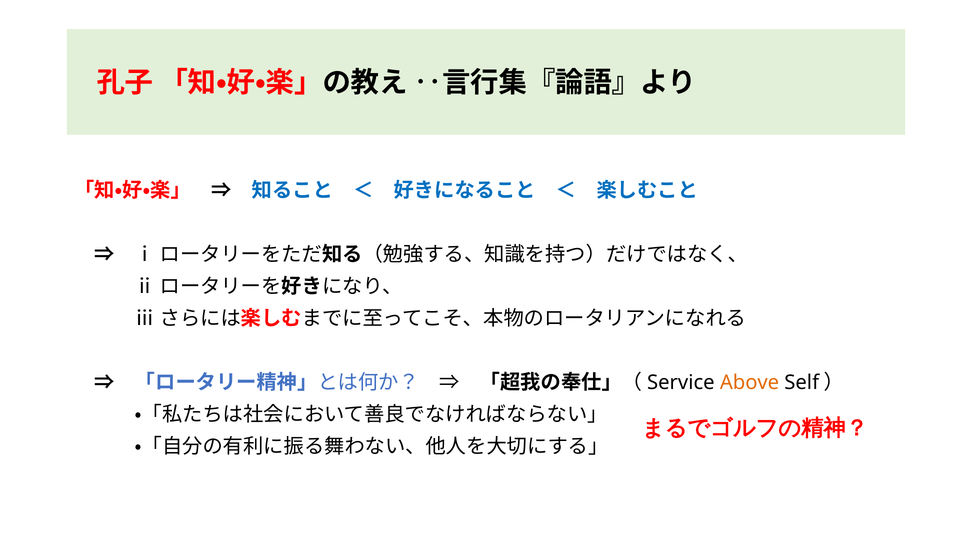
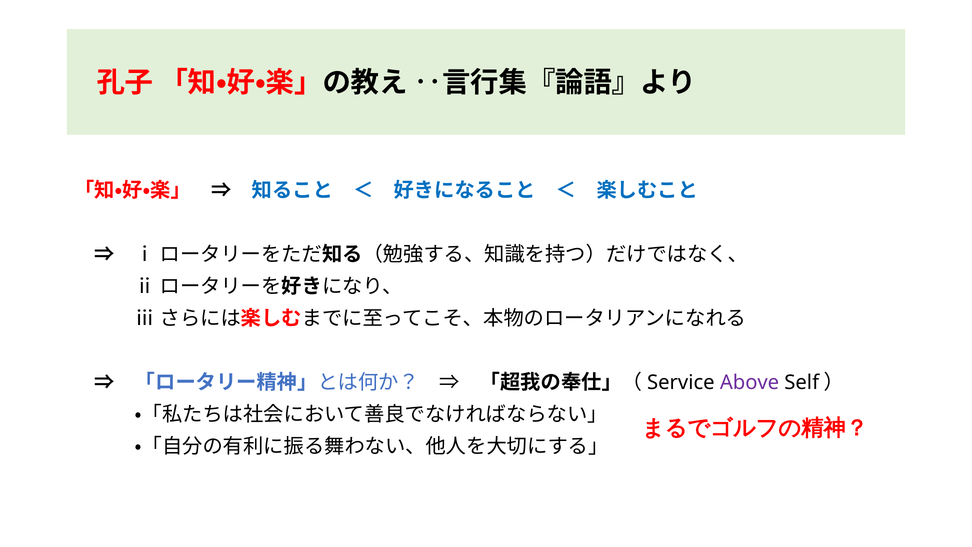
Above colour: orange -> purple
